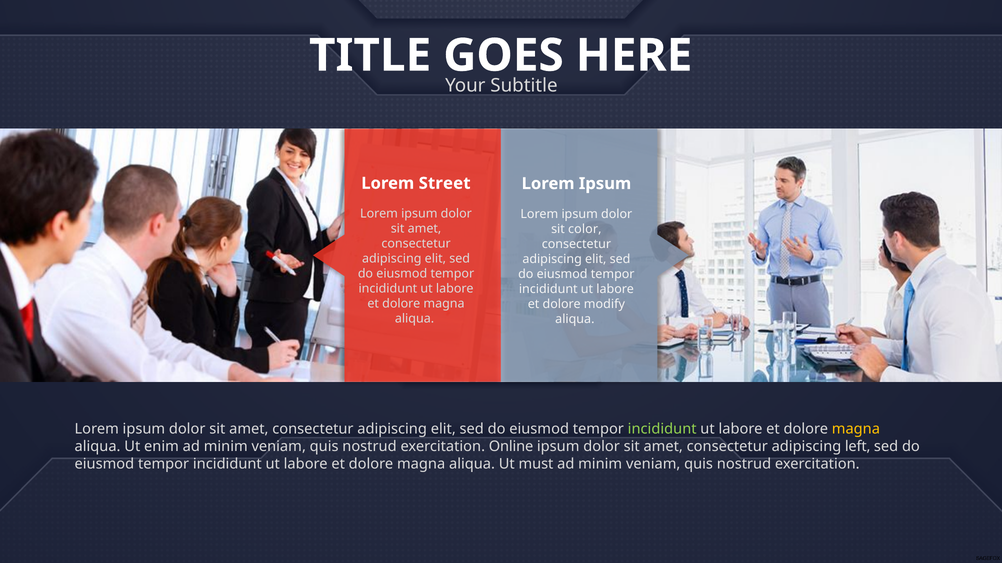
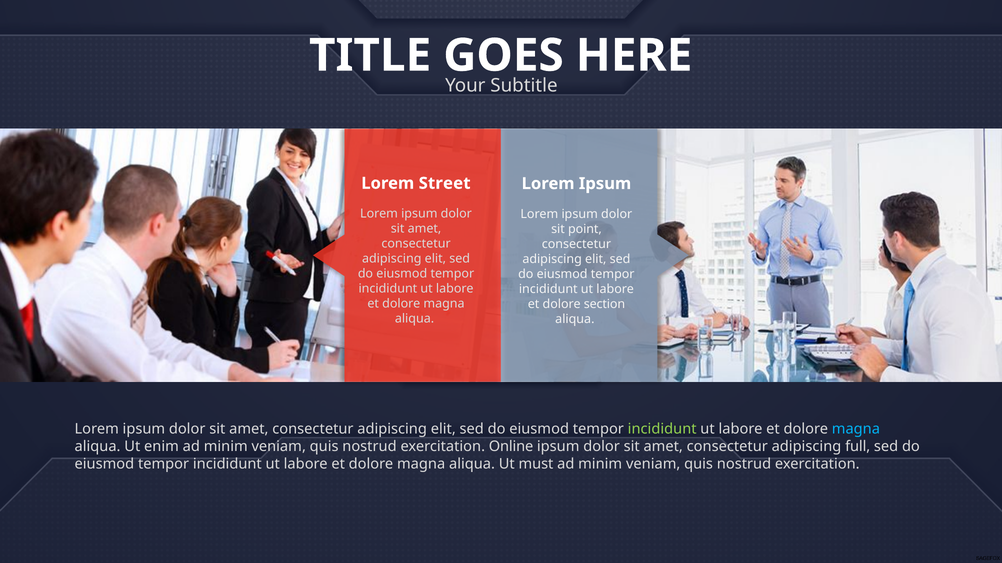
color: color -> point
modify: modify -> section
magna at (856, 430) colour: yellow -> light blue
left: left -> full
